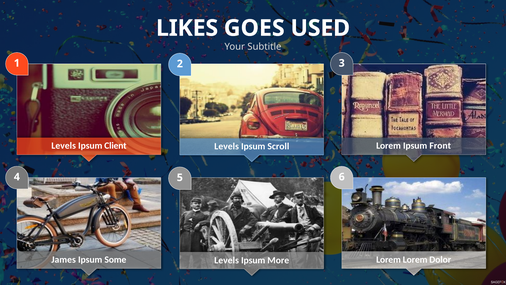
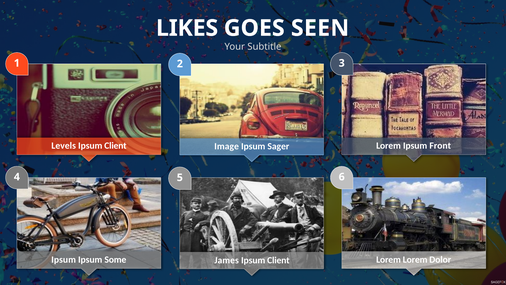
USED: USED -> SEEN
Levels at (227, 146): Levels -> Image
Scroll: Scroll -> Sager
James at (64, 259): James -> Ipsum
Levels at (227, 260): Levels -> James
More at (278, 260): More -> Client
